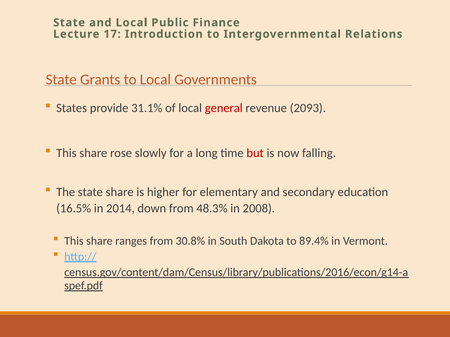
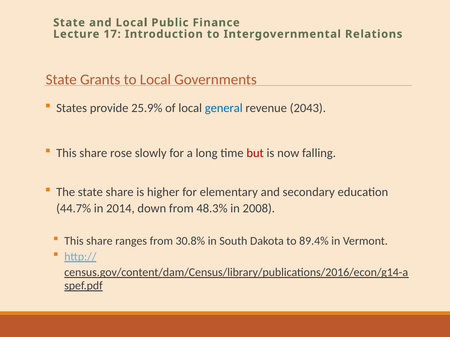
31.1%: 31.1% -> 25.9%
general colour: red -> blue
2093: 2093 -> 2043
16.5%: 16.5% -> 44.7%
